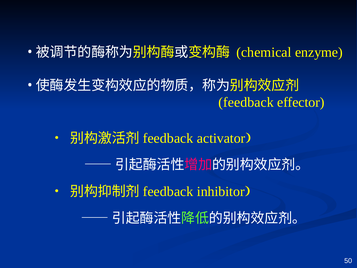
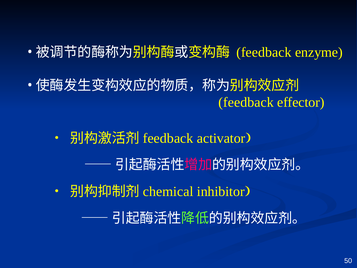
chemical at (264, 52): chemical -> feedback
feedback at (168, 191): feedback -> chemical
